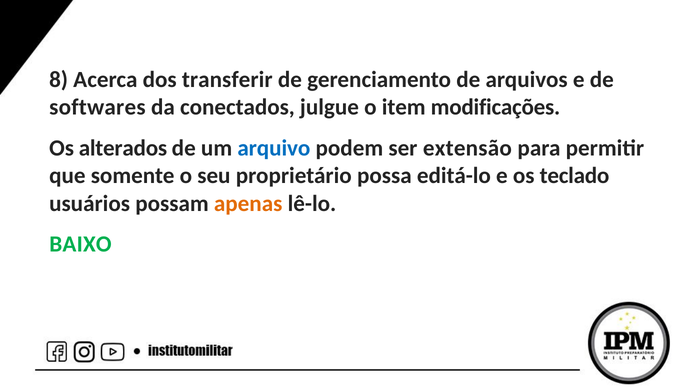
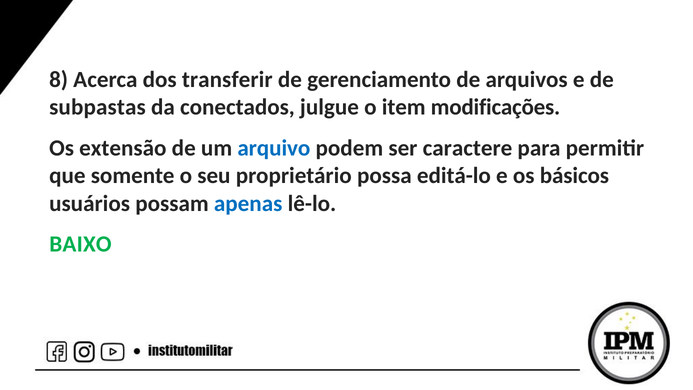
softwares: softwares -> subpastas
alterados: alterados -> extensão
extensão: extensão -> caractere
teclado: teclado -> básicos
apenas colour: orange -> blue
